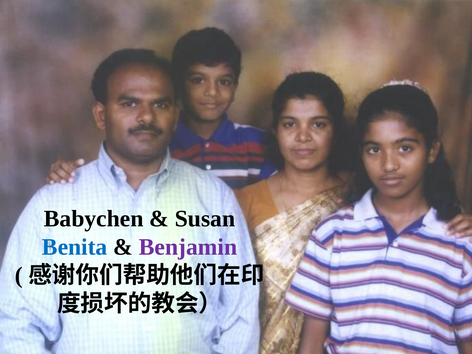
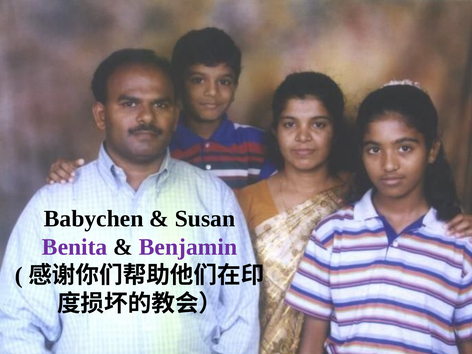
Benita colour: blue -> purple
